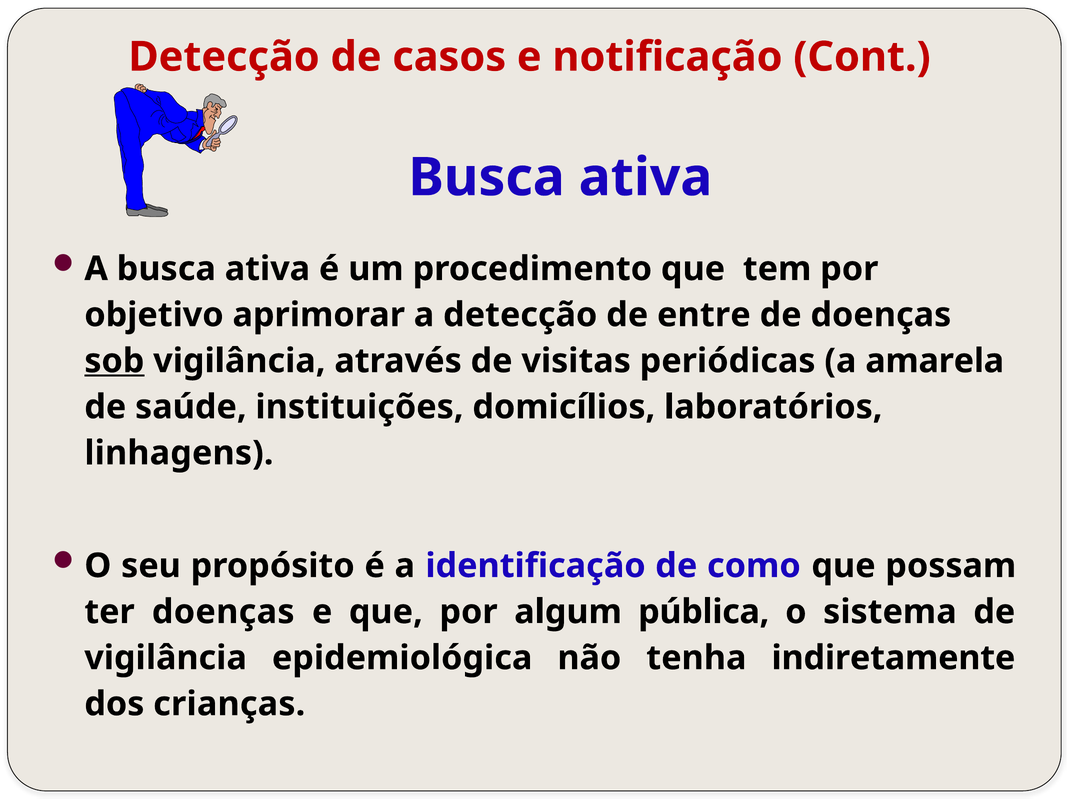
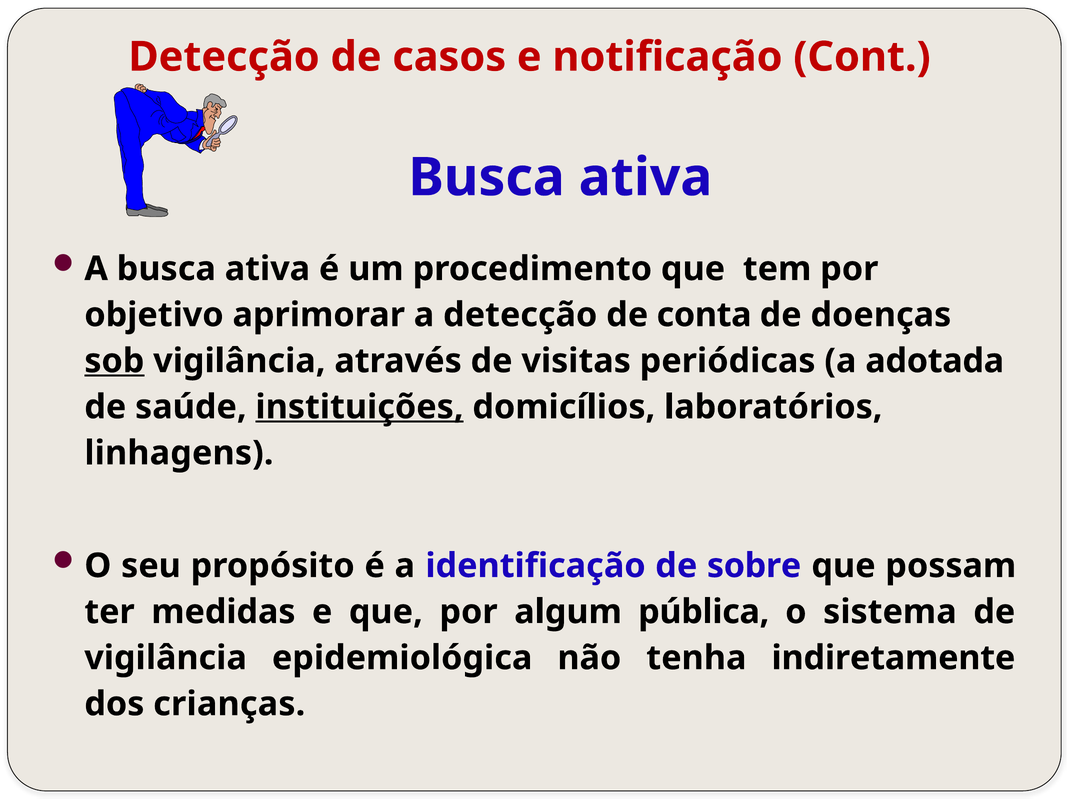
entre: entre -> conta
amarela: amarela -> adotada
instituições underline: none -> present
como: como -> sobre
ter doenças: doenças -> medidas
